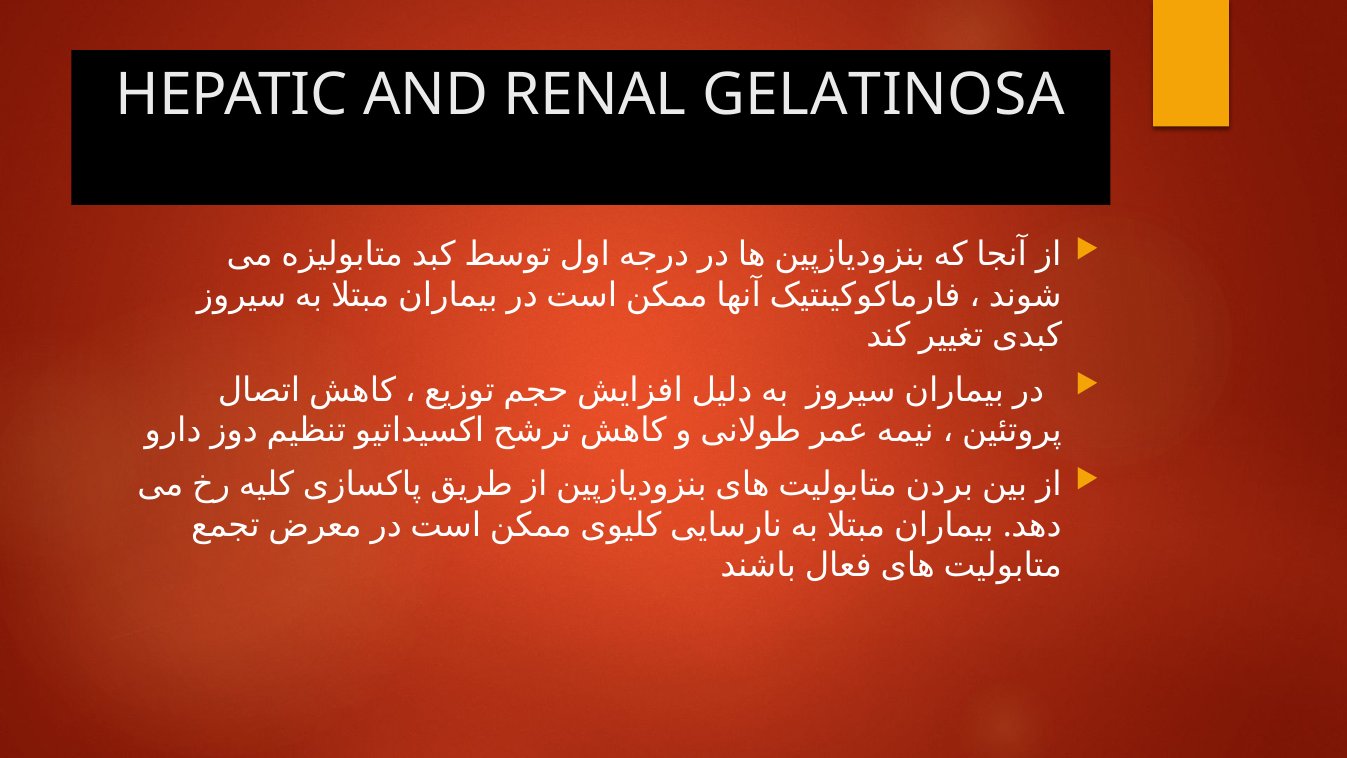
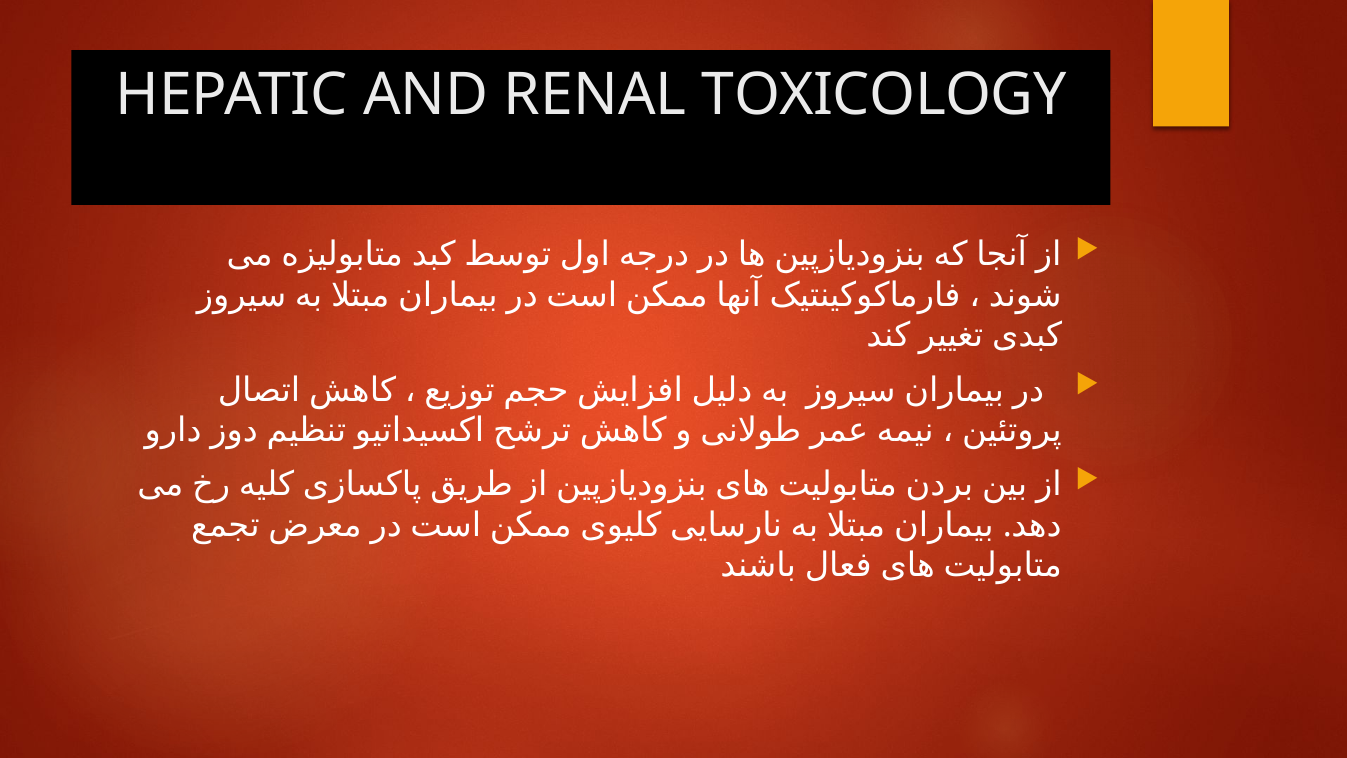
GELATINOSA: GELATINOSA -> TOXICOLOGY
